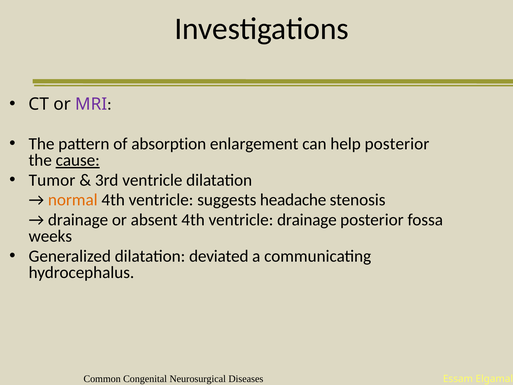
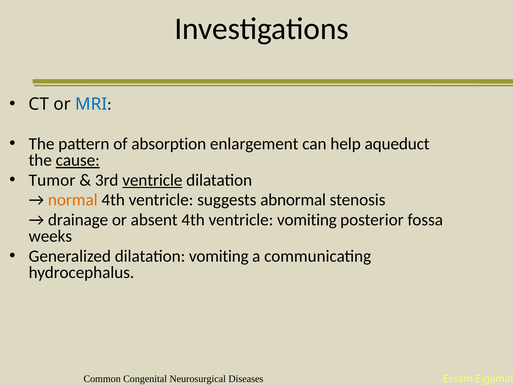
MRI colour: purple -> blue
help posterior: posterior -> aqueduct
ventricle at (152, 180) underline: none -> present
headache: headache -> abnormal
ventricle drainage: drainage -> vomiting
dilatation deviated: deviated -> vomiting
